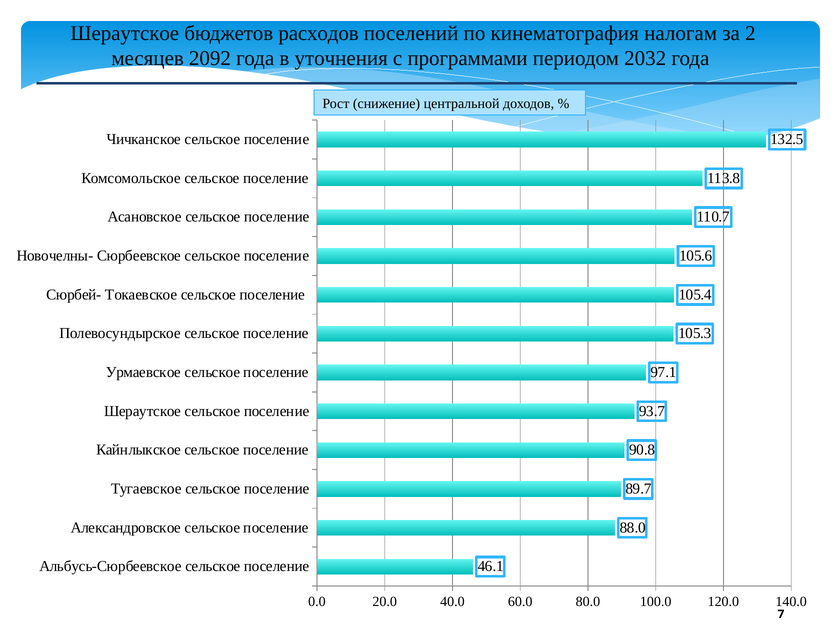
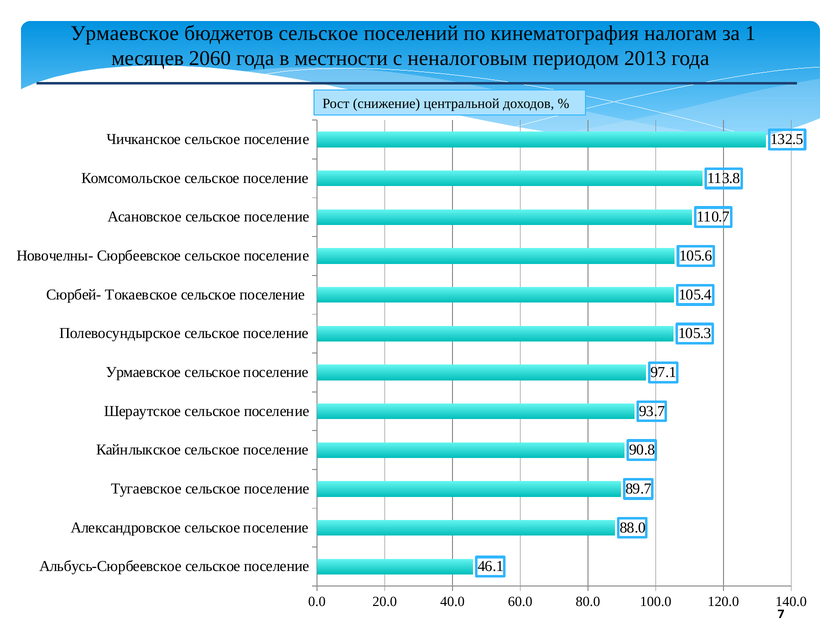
Шераутское at (125, 33): Шераутское -> Урмаевское
бюджетов расходов: расходов -> сельское
2: 2 -> 1
2092: 2092 -> 2060
уточнения: уточнения -> местности
программами: программами -> неналоговым
2032: 2032 -> 2013
